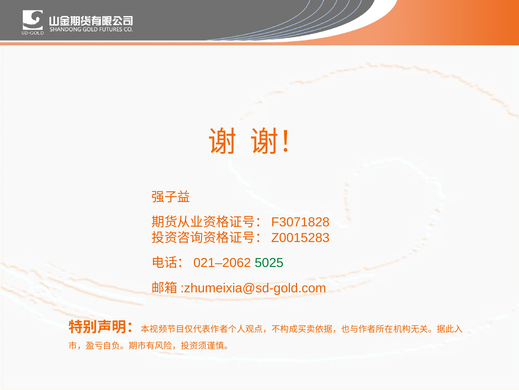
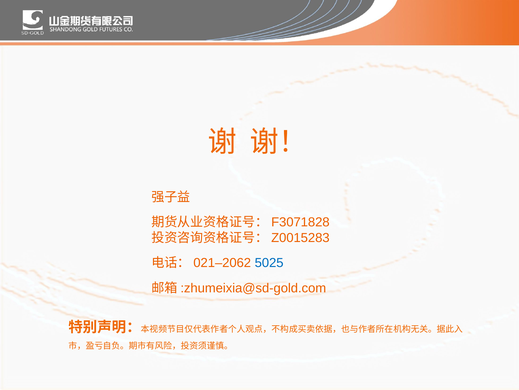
5025 colour: green -> blue
